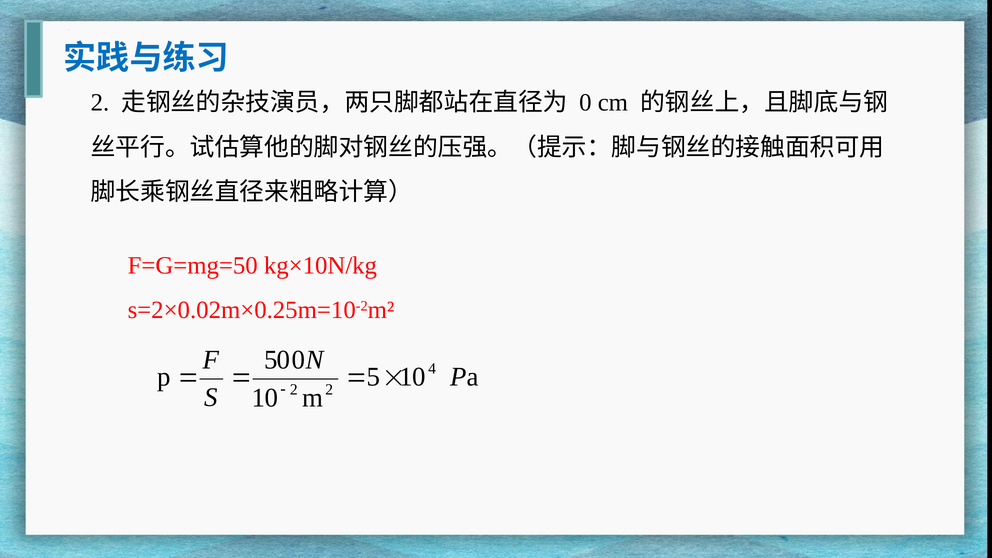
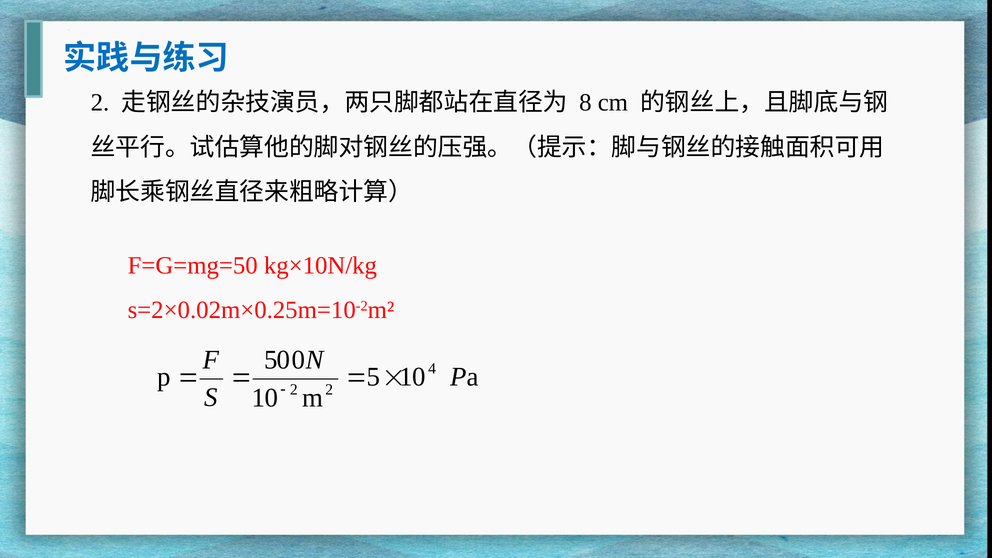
0: 0 -> 8
